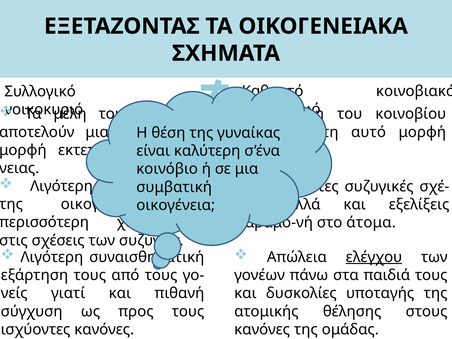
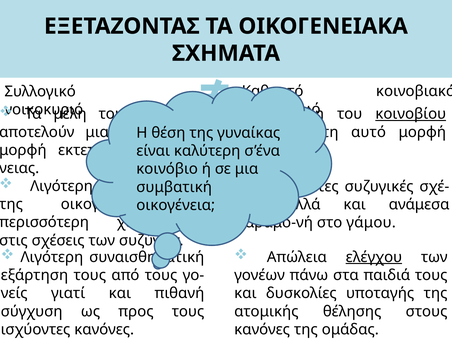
κοινοβίου at (411, 114) underline: none -> present
εξελίξεις: εξελίξεις -> ανάμεσα
άτομα: άτομα -> γάμου
